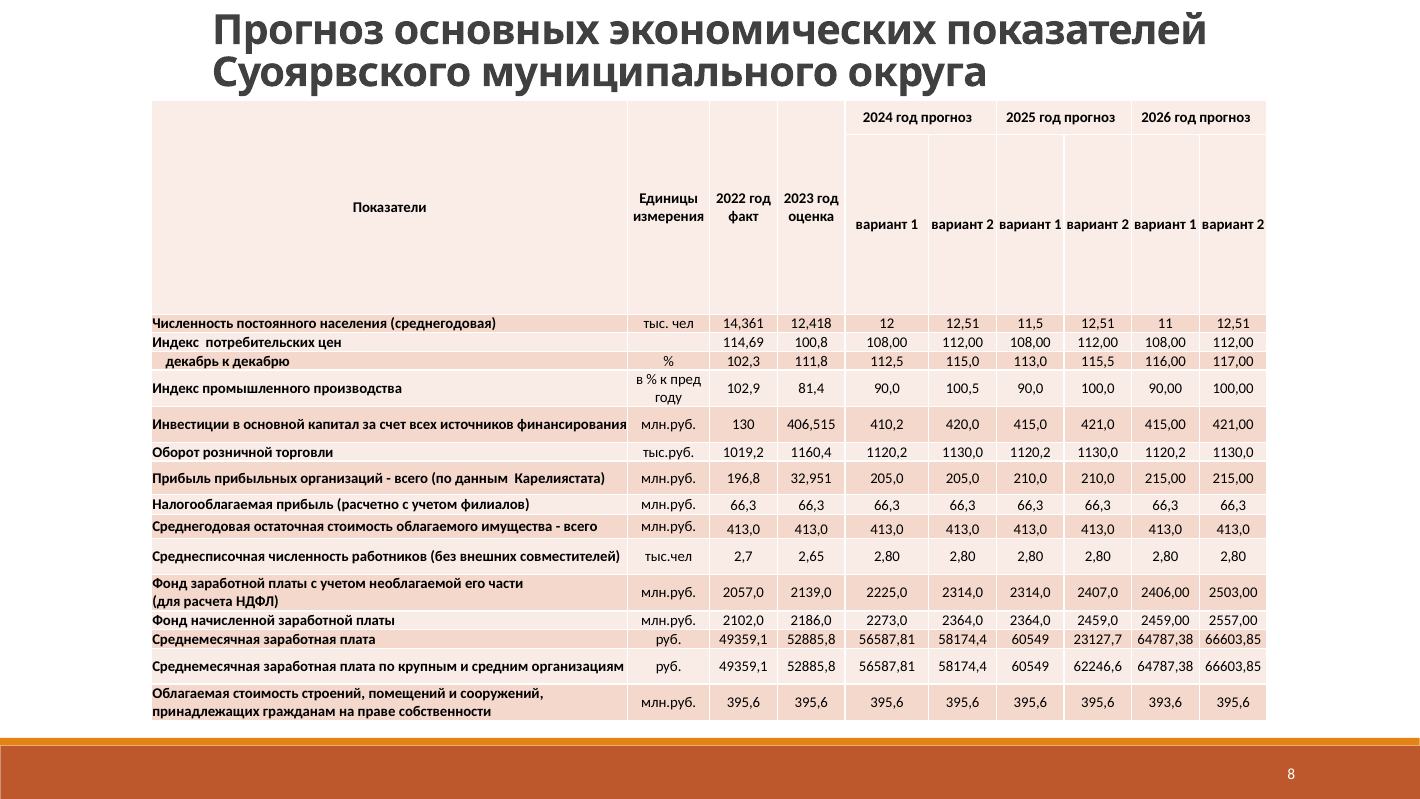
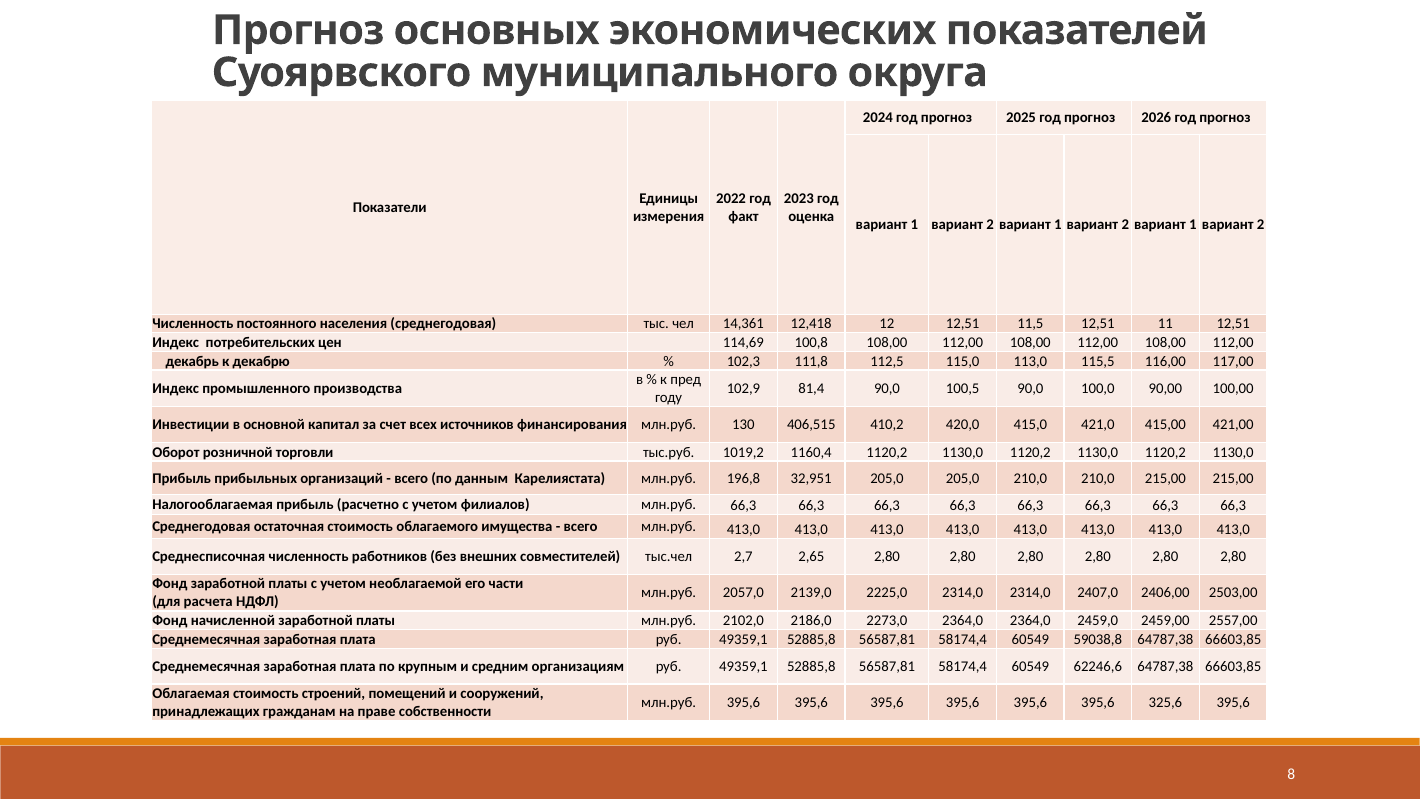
23127,7: 23127,7 -> 59038,8
393,6: 393,6 -> 325,6
